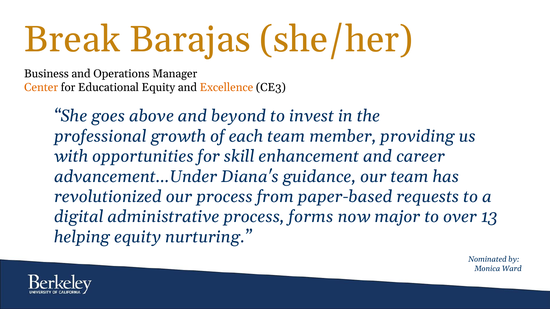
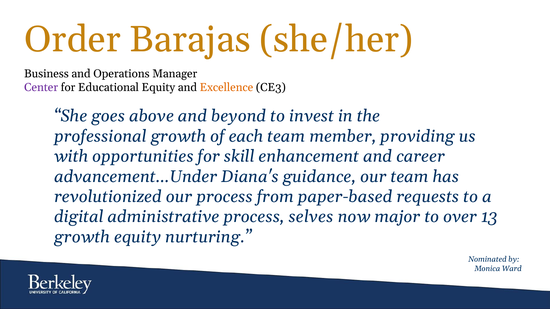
Break: Break -> Order
Center colour: orange -> purple
forms: forms -> selves
helping at (82, 237): helping -> growth
